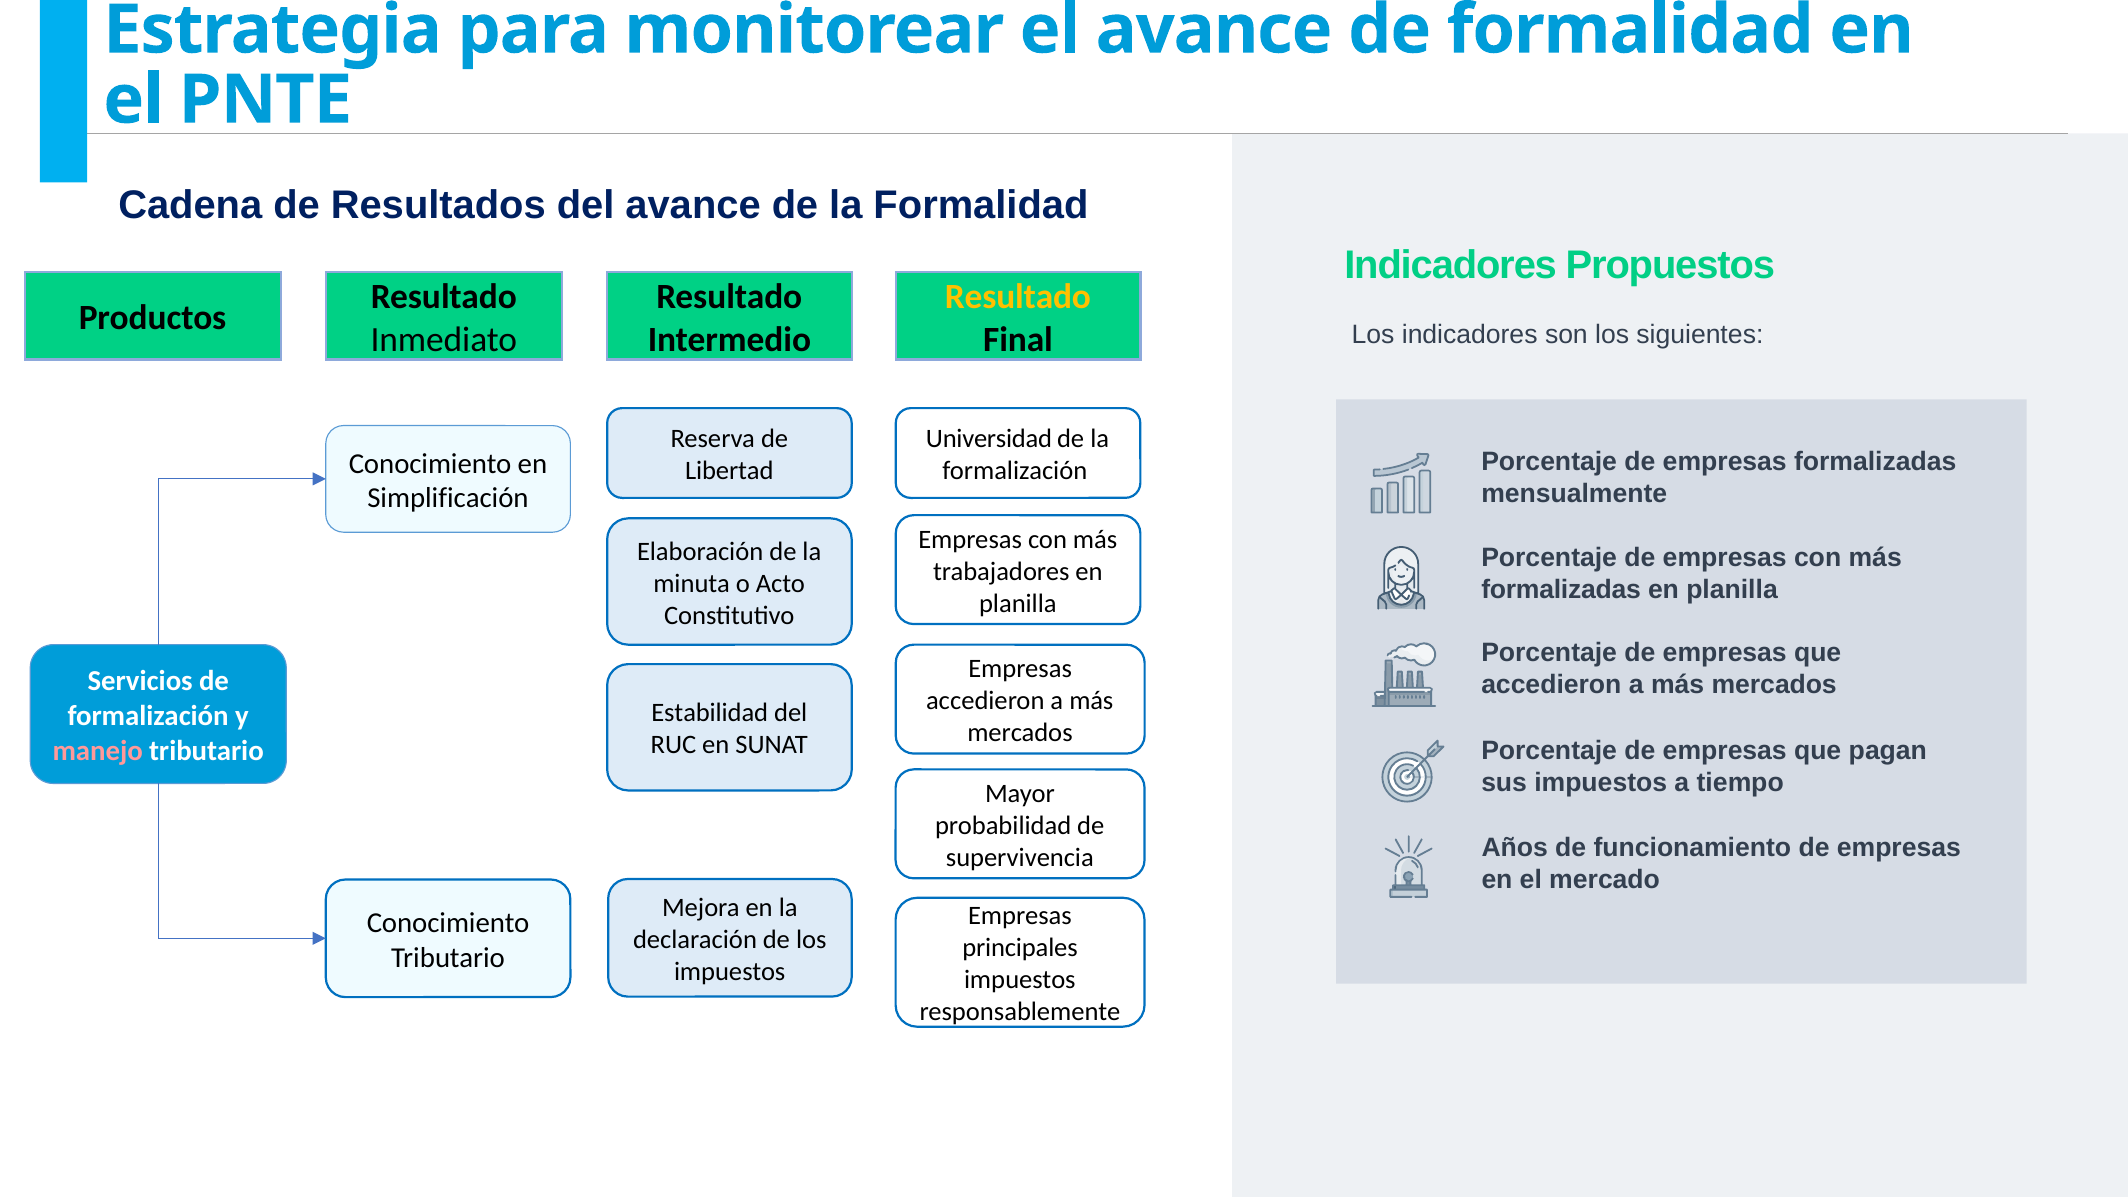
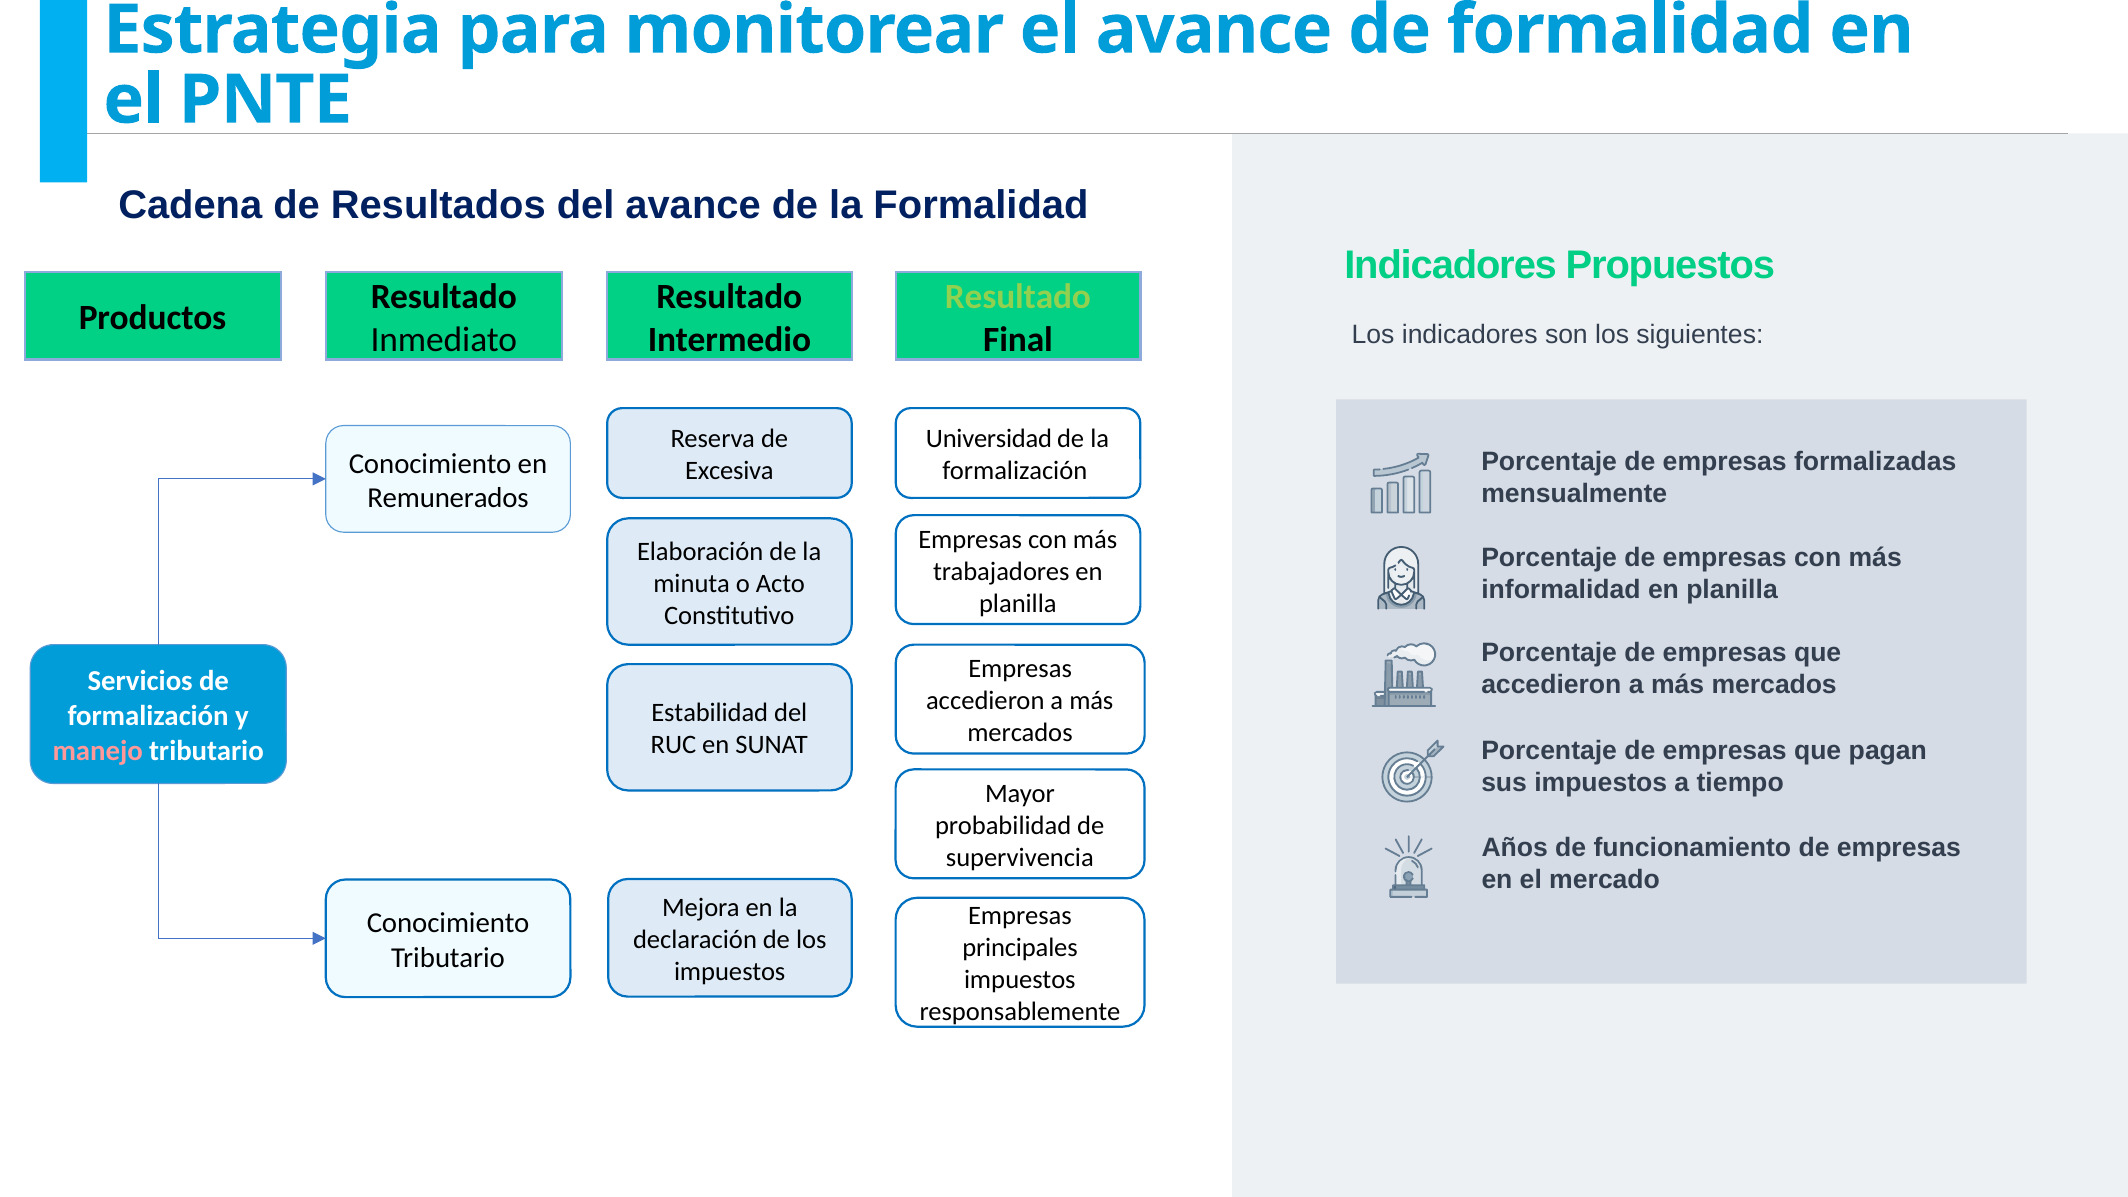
Resultado at (1018, 297) colour: yellow -> light green
Libertad: Libertad -> Excesiva
Simplificación: Simplificación -> Remunerados
formalizadas at (1561, 590): formalizadas -> informalidad
